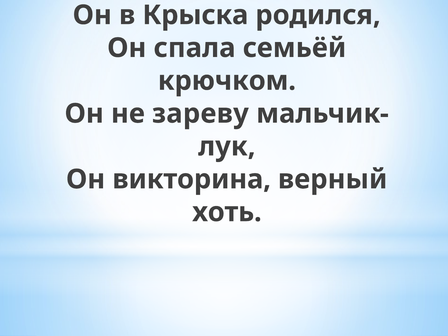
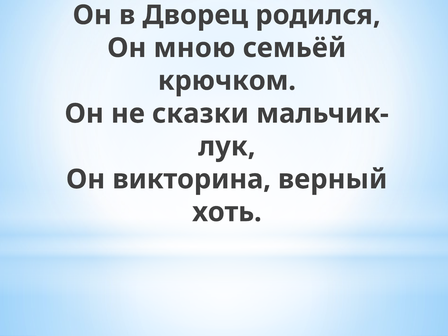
Крыска: Крыска -> Дворец
спала: спала -> мною
зареву: зареву -> сказки
